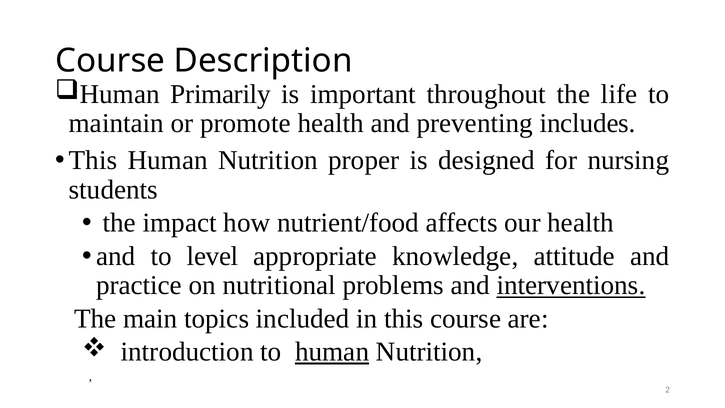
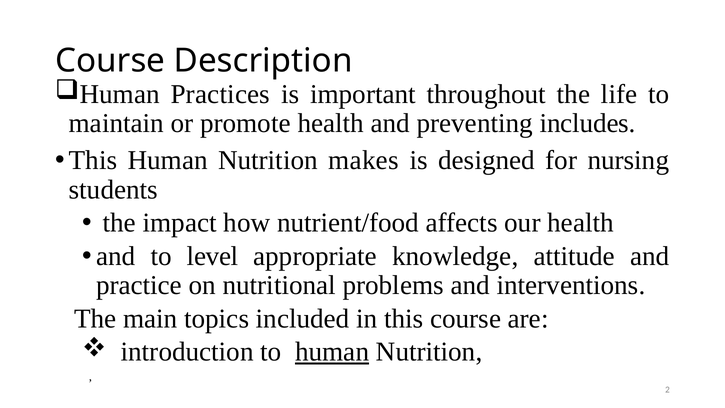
Primarily: Primarily -> Practices
proper: proper -> makes
interventions underline: present -> none
